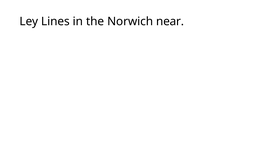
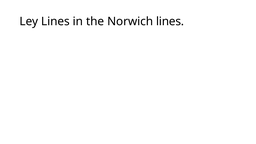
Norwich near: near -> lines
